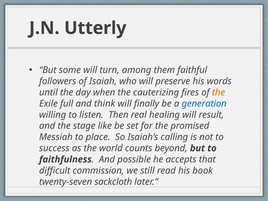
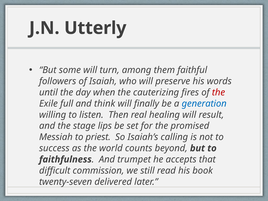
the at (219, 92) colour: orange -> red
like: like -> lips
place: place -> priest
possible: possible -> trumpet
sackcloth: sackcloth -> delivered
